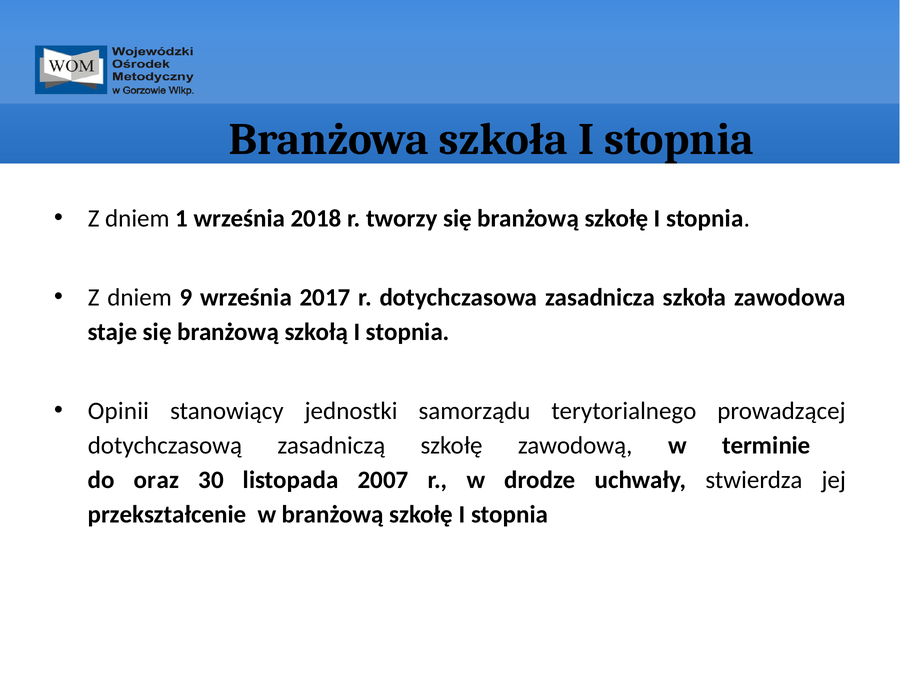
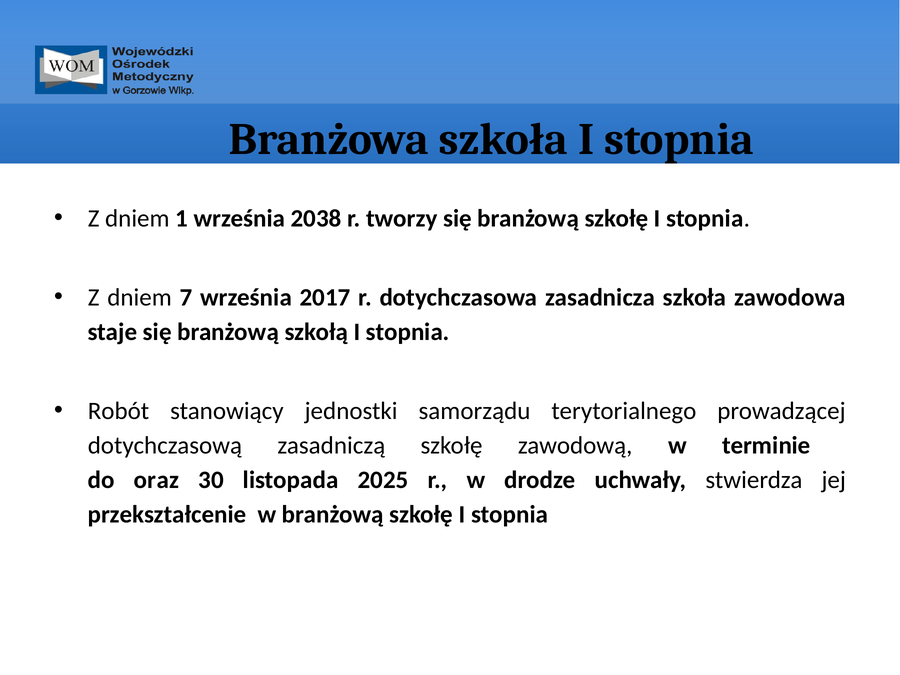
2018: 2018 -> 2038
9: 9 -> 7
Opinii: Opinii -> Robót
2007: 2007 -> 2025
